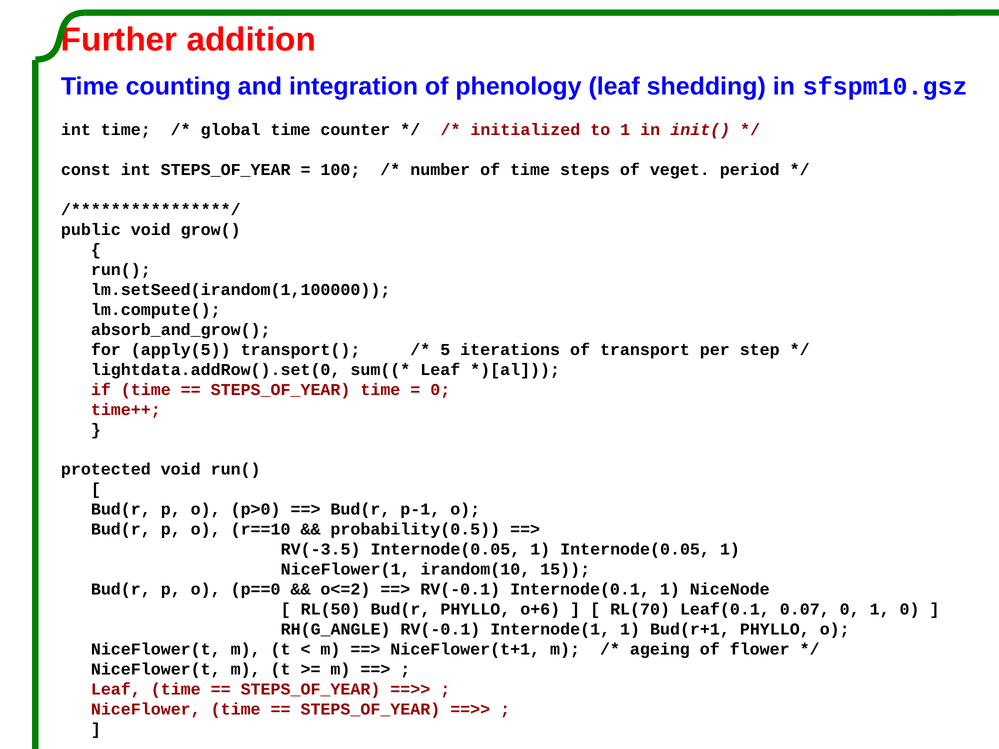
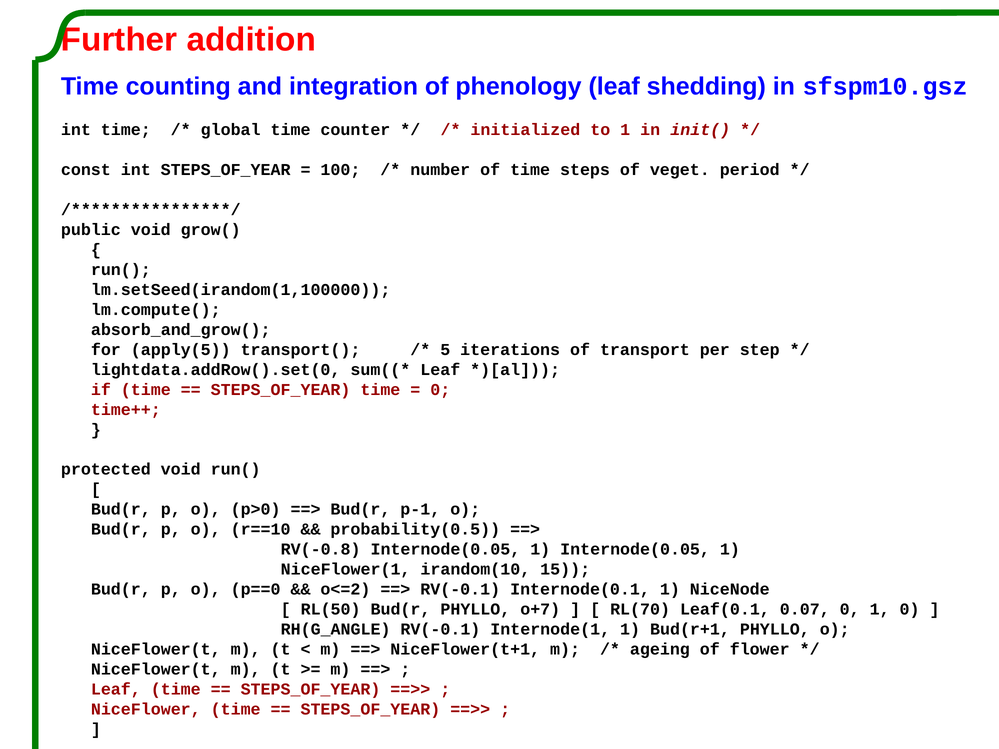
RV(-3.5: RV(-3.5 -> RV(-0.8
o+6: o+6 -> o+7
